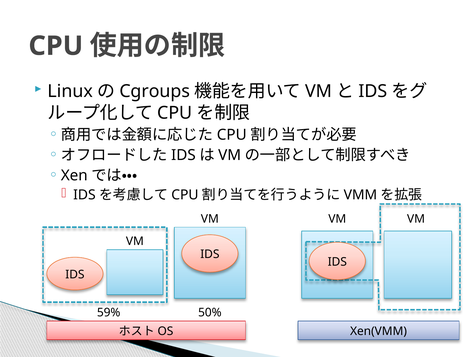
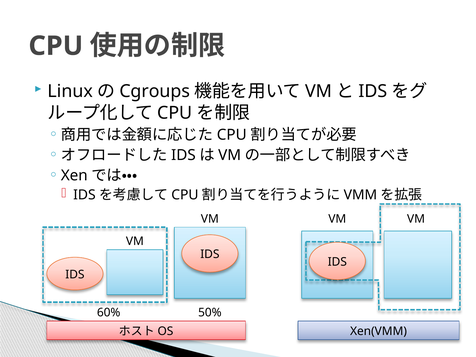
59%: 59% -> 60%
